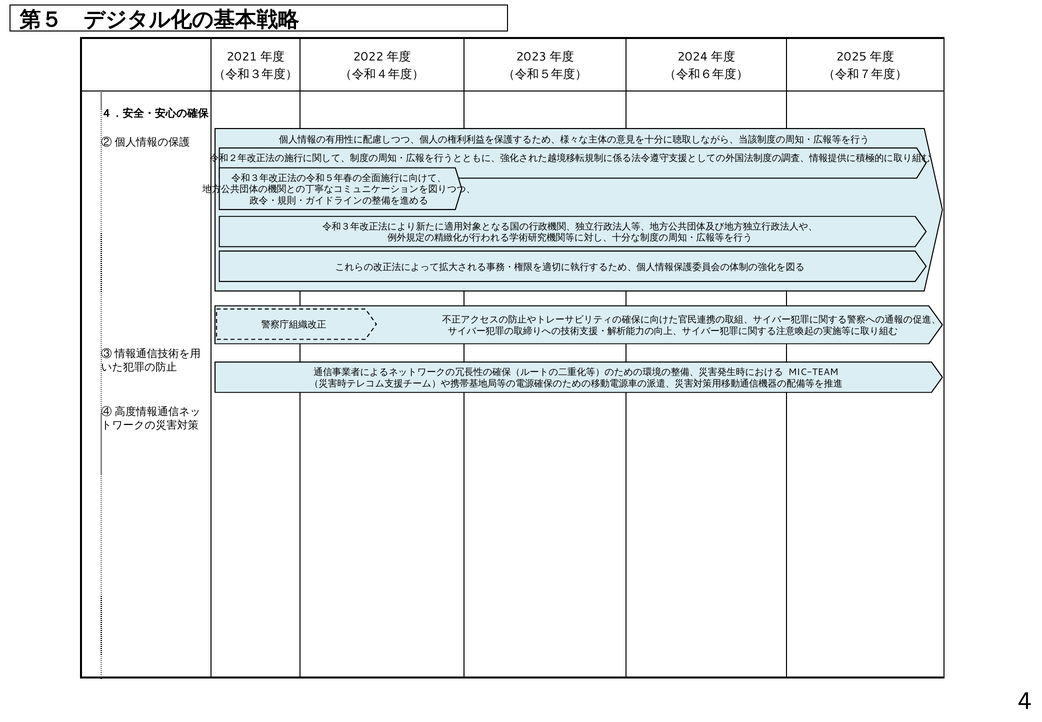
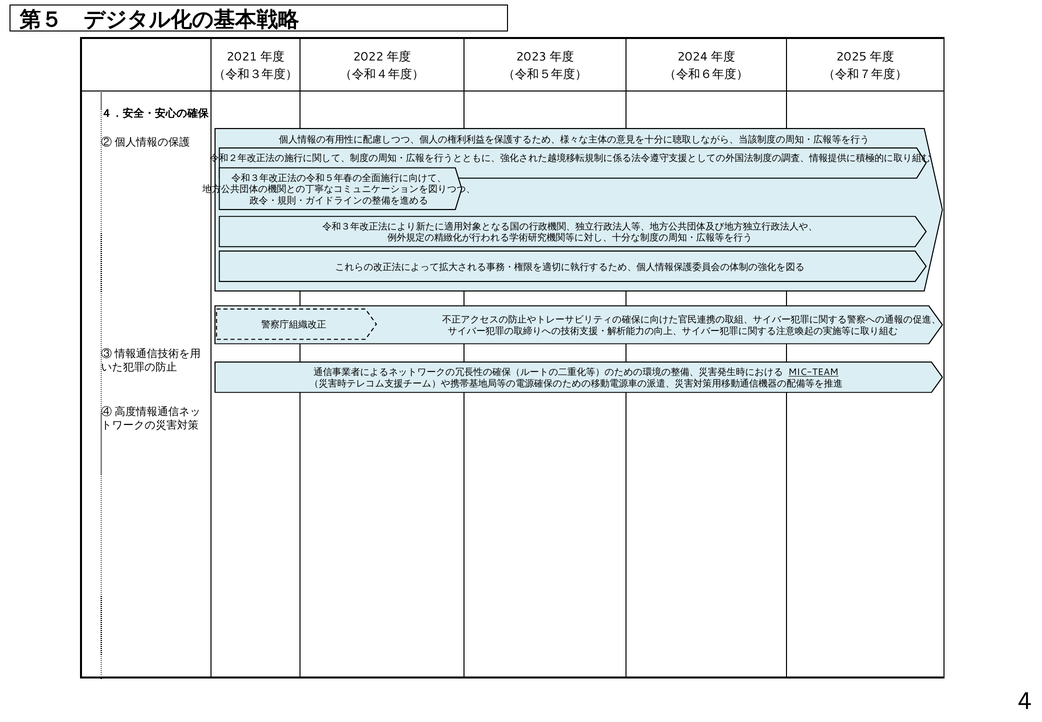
MIC-TEAM underline: none -> present
